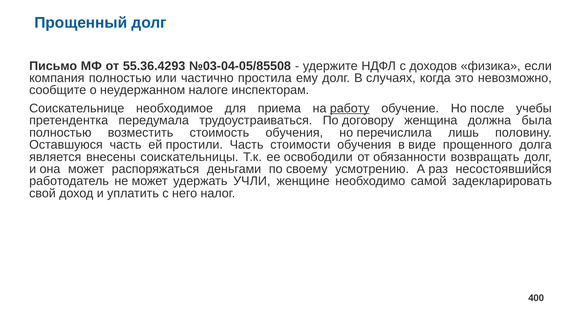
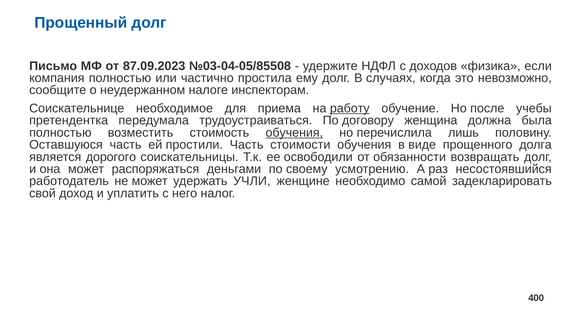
55.36.4293: 55.36.4293 -> 87.09.2023
обучения at (294, 132) underline: none -> present
внесены: внесены -> дорогого
